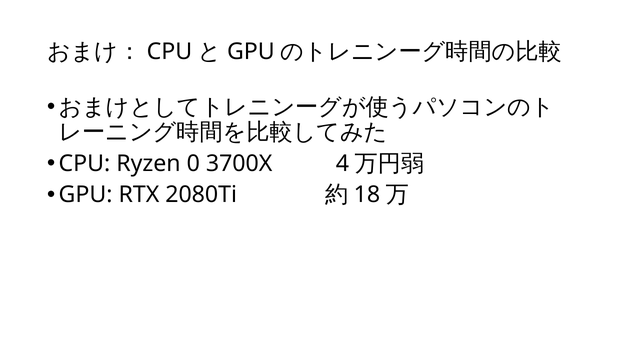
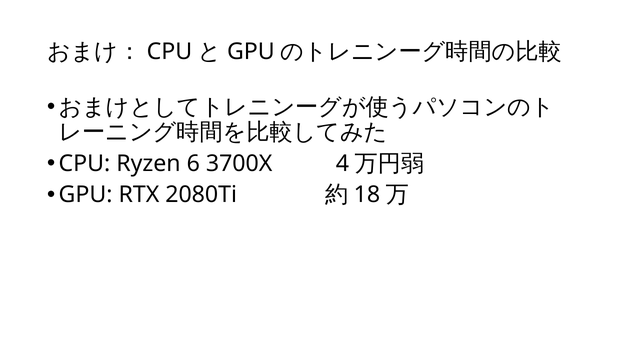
0: 0 -> 6
